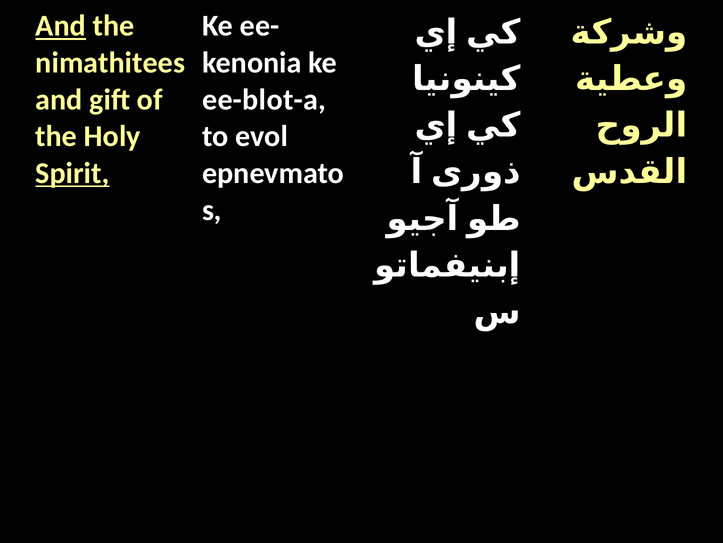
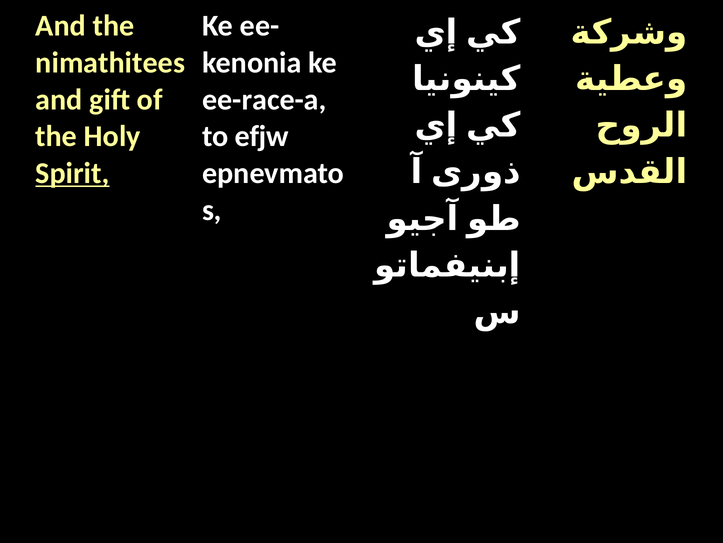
And at (61, 26) underline: present -> none
ee-blot-a: ee-blot-a -> ee-race-a
evol: evol -> efjw
